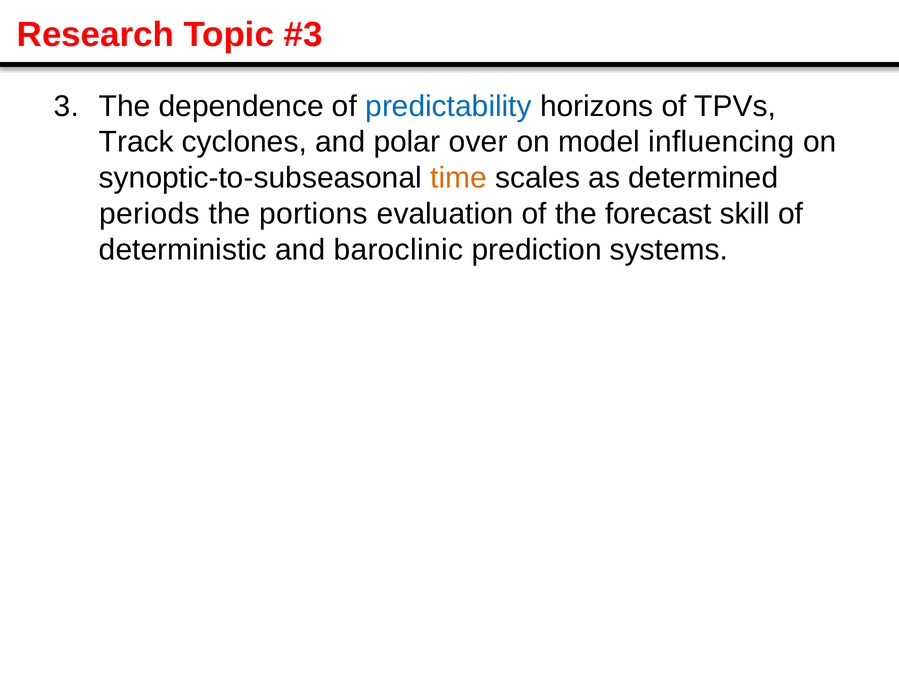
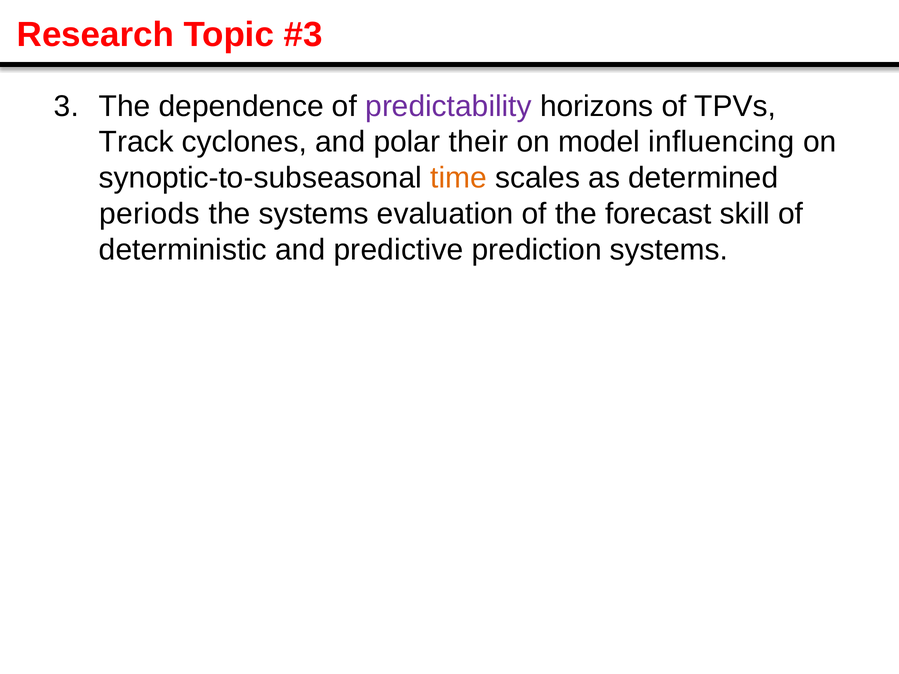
predictability colour: blue -> purple
over: over -> their
the portions: portions -> systems
baroclinic: baroclinic -> predictive
